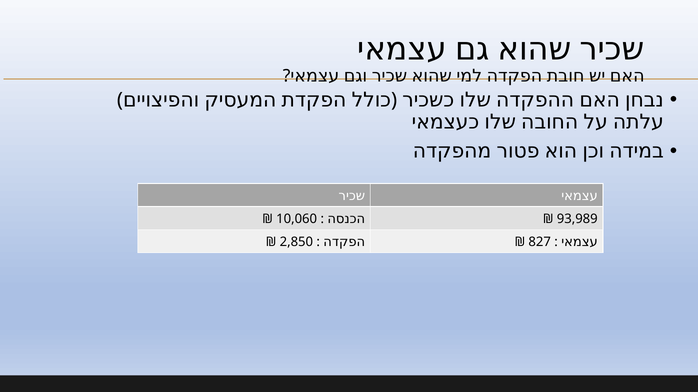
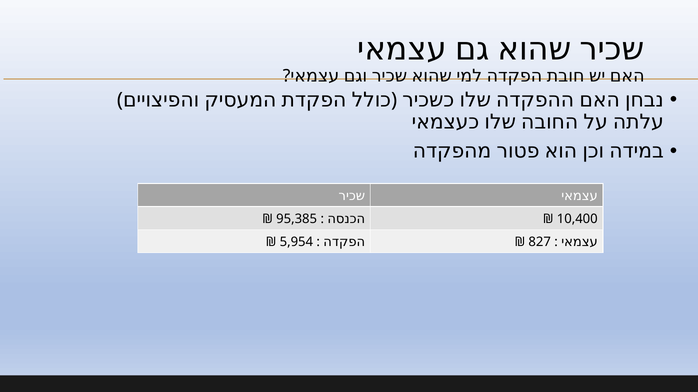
10,060: 10,060 -> 95,385
93,989: 93,989 -> 10,400
2,850: 2,850 -> 5,954
